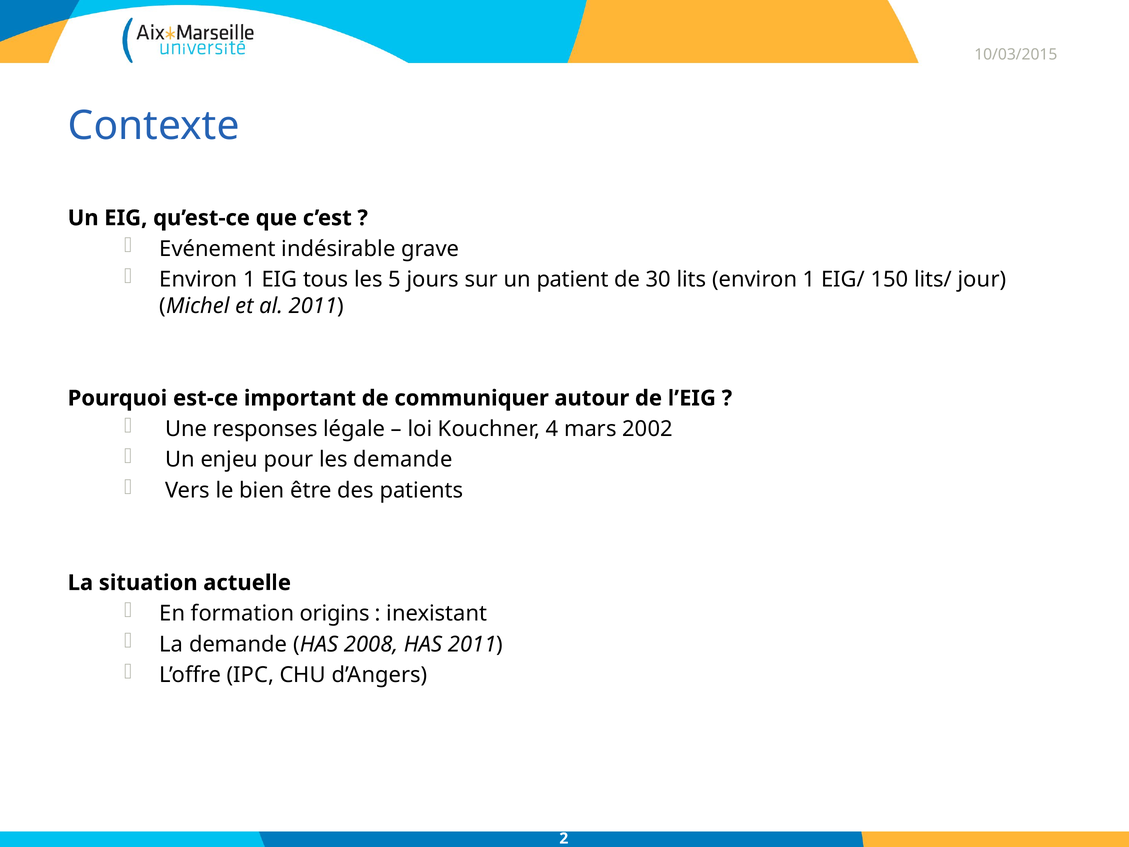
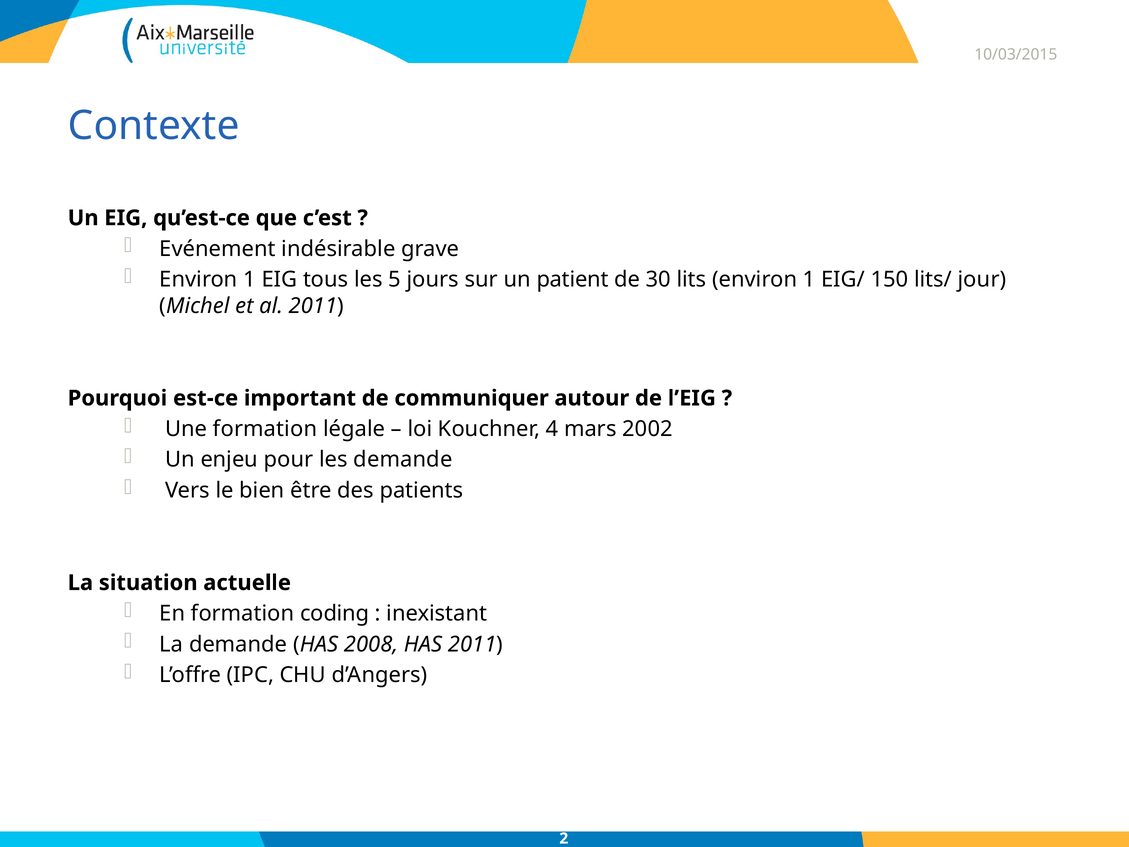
Une responses: responses -> formation
origins: origins -> coding
